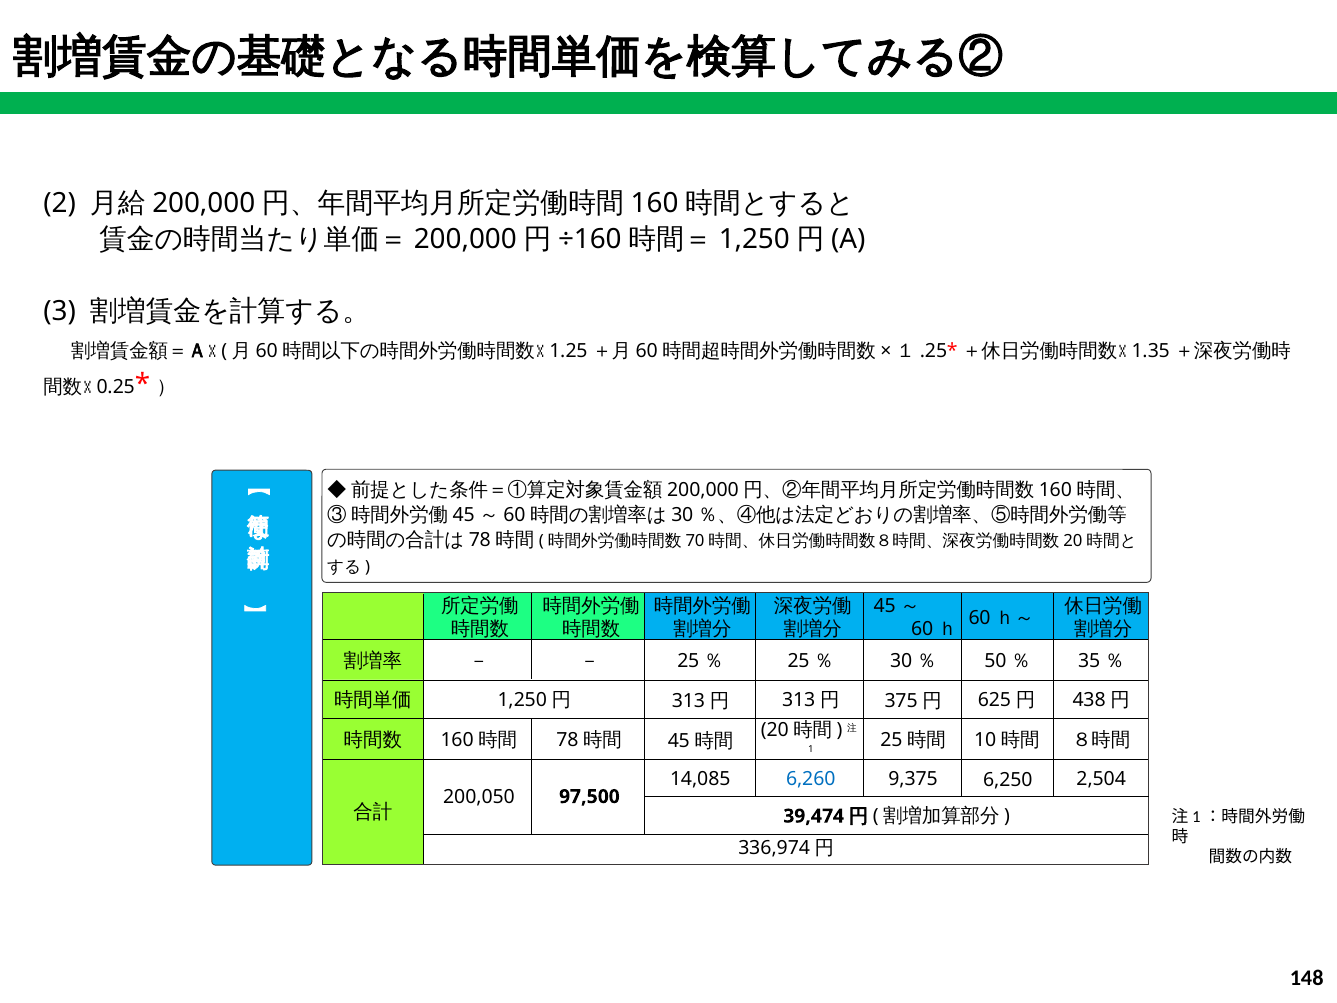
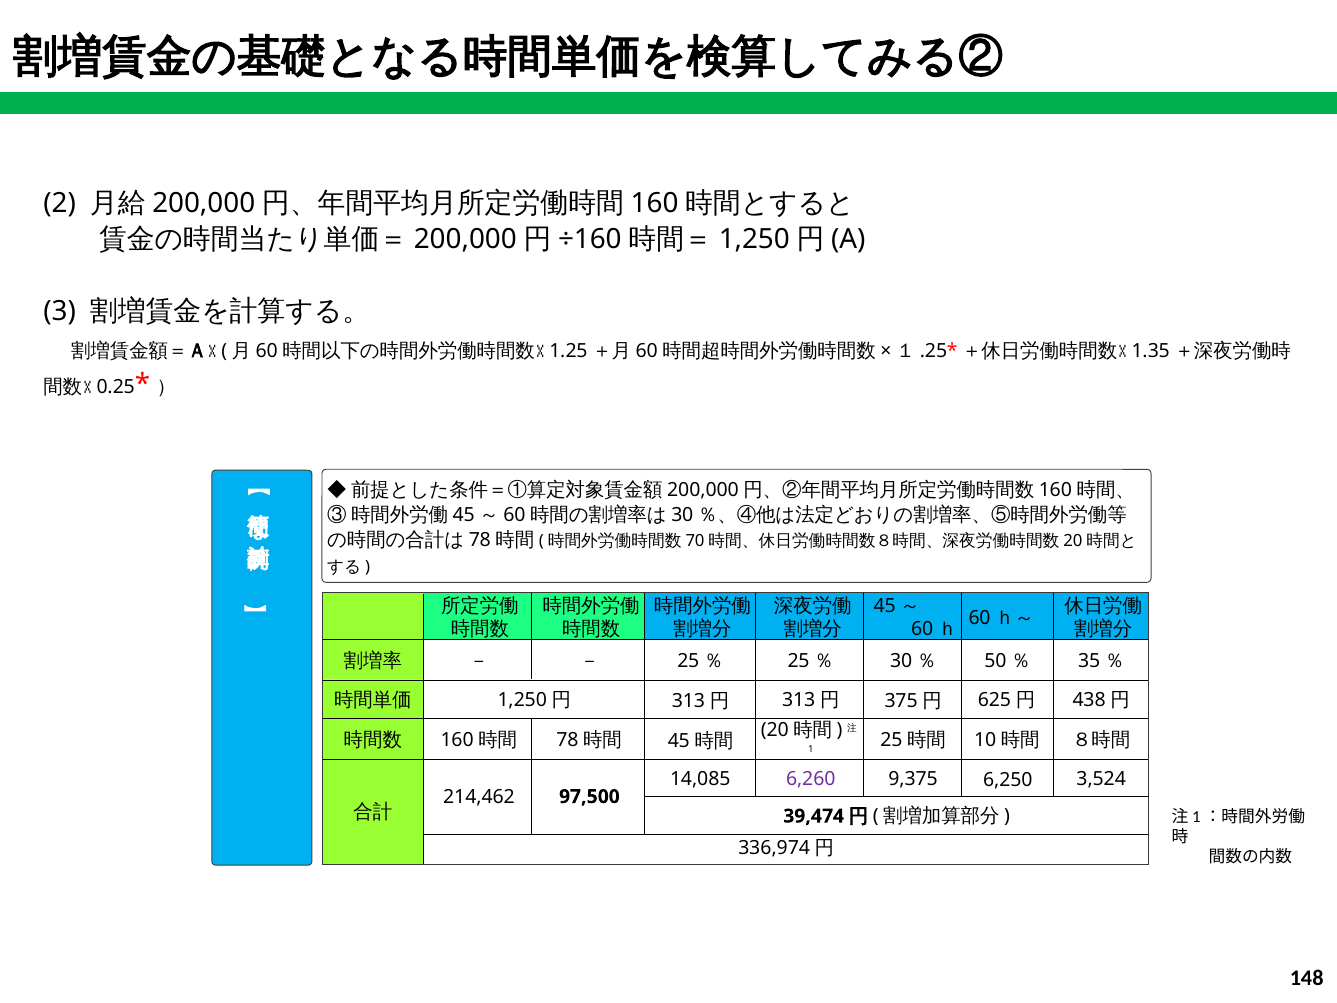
6,260 colour: blue -> purple
2,504: 2,504 -> 3,524
200,050: 200,050 -> 214,462
